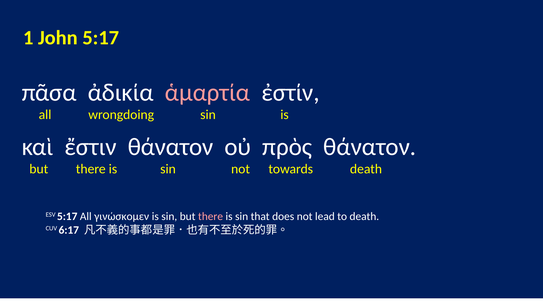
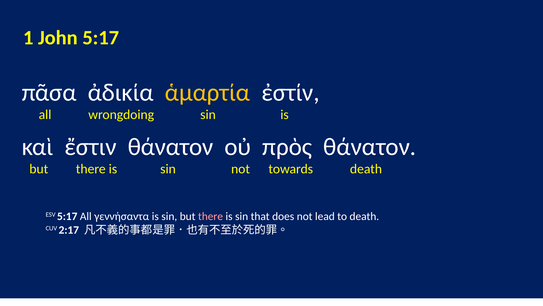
ἁμαρτία colour: pink -> yellow
γινώσκομεν: γινώσκομεν -> γεννήσαντα
6:17: 6:17 -> 2:17
